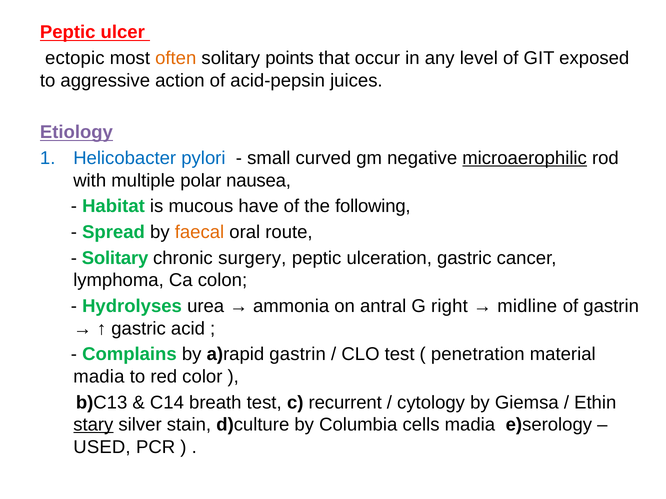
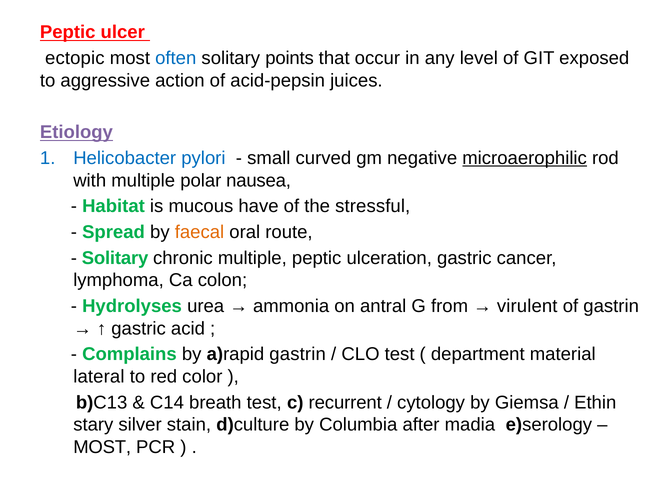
often colour: orange -> blue
following: following -> stressful
chronic surgery: surgery -> multiple
right: right -> from
midline: midline -> virulent
penetration: penetration -> department
madia at (99, 377): madia -> lateral
stary underline: present -> none
cells: cells -> after
USED at (102, 447): USED -> MOST
